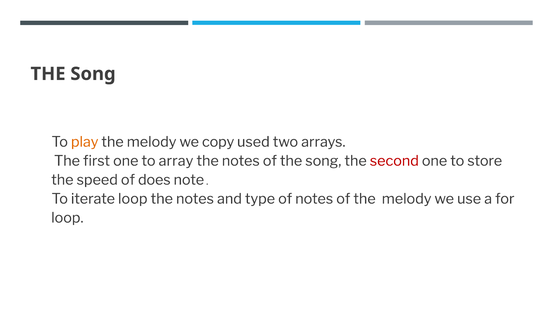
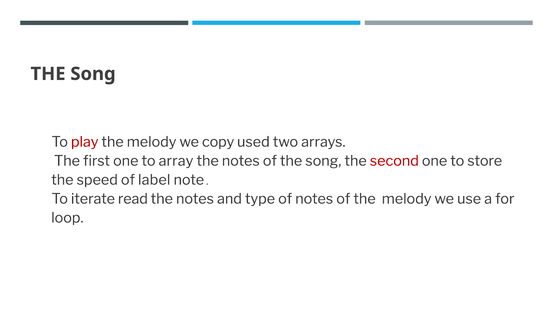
play colour: orange -> red
does: does -> label
iterate loop: loop -> read
